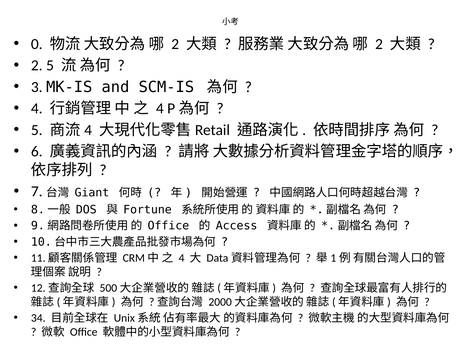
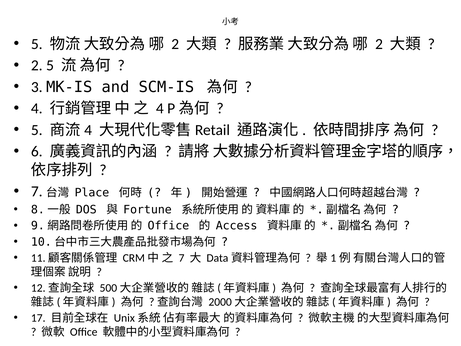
0 at (37, 44): 0 -> 5
Giant: Giant -> Place
4 at (182, 258): 4 -> 7
34: 34 -> 17
